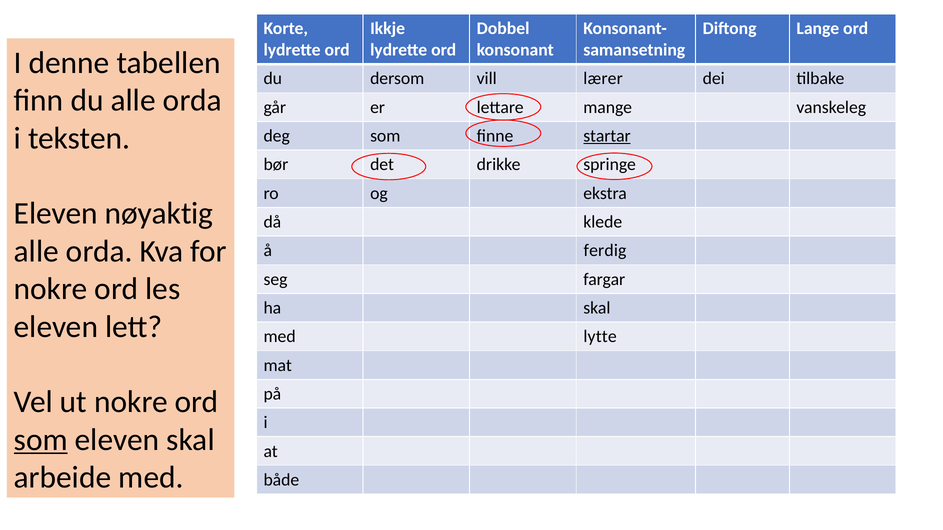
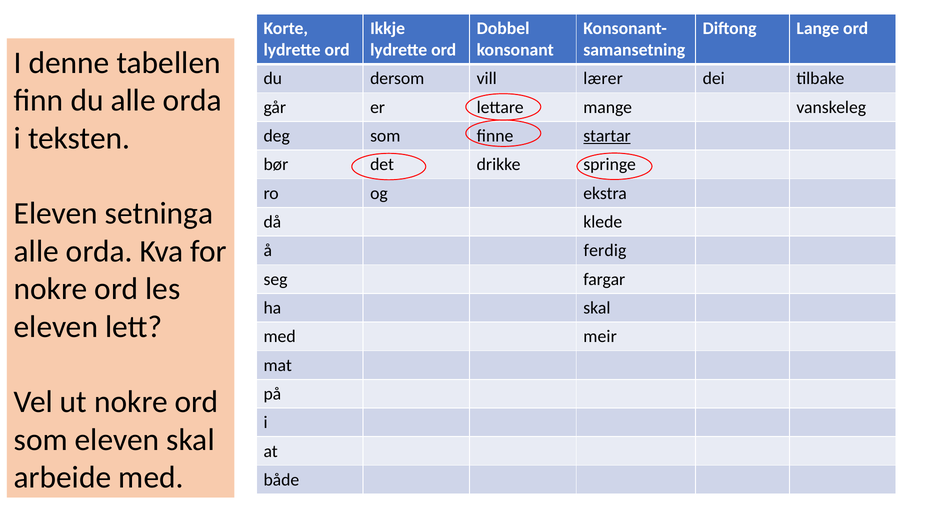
nøyaktig: nøyaktig -> setninga
lytte: lytte -> meir
som at (41, 440) underline: present -> none
